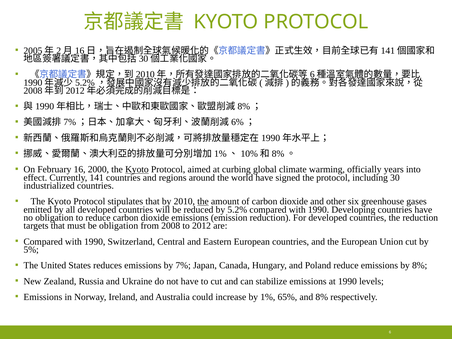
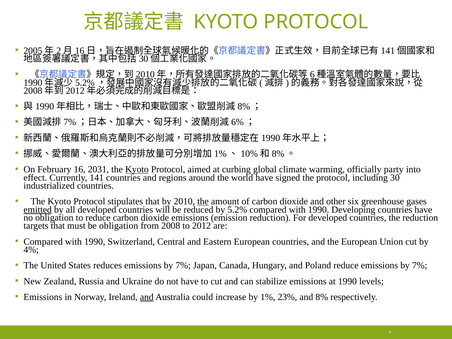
2000: 2000 -> 2031
years: years -> party
emitted underline: none -> present
5%: 5% -> 4%
reduce emissions by 8%: 8% -> 7%
and at (147, 297) underline: none -> present
65%: 65% -> 23%
